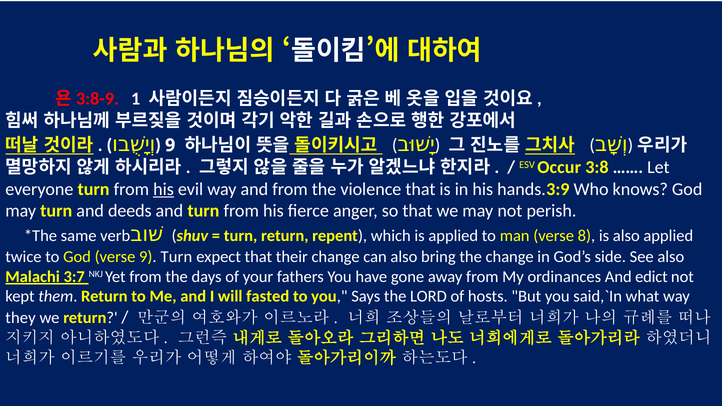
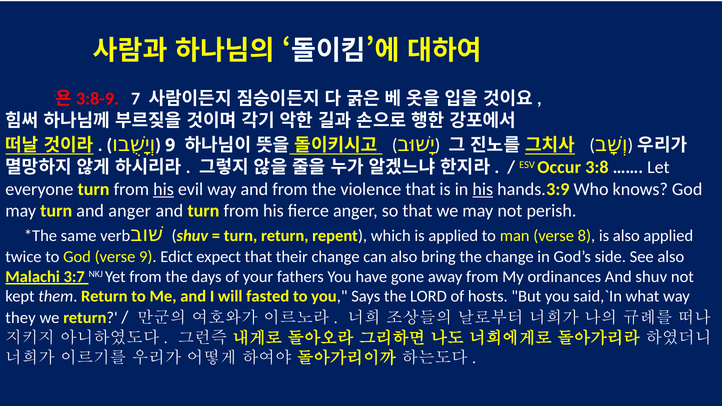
1: 1 -> 7
his at (483, 189) underline: none -> present
and deeds: deeds -> anger
9 Turn: Turn -> Edict
And edict: edict -> shuv
